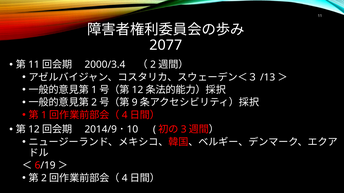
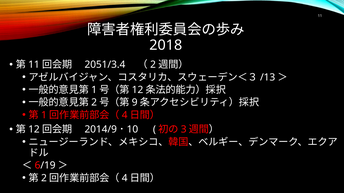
2077: 2077 -> 2018
2000/3.4: 2000/3.4 -> 2051/3.4
